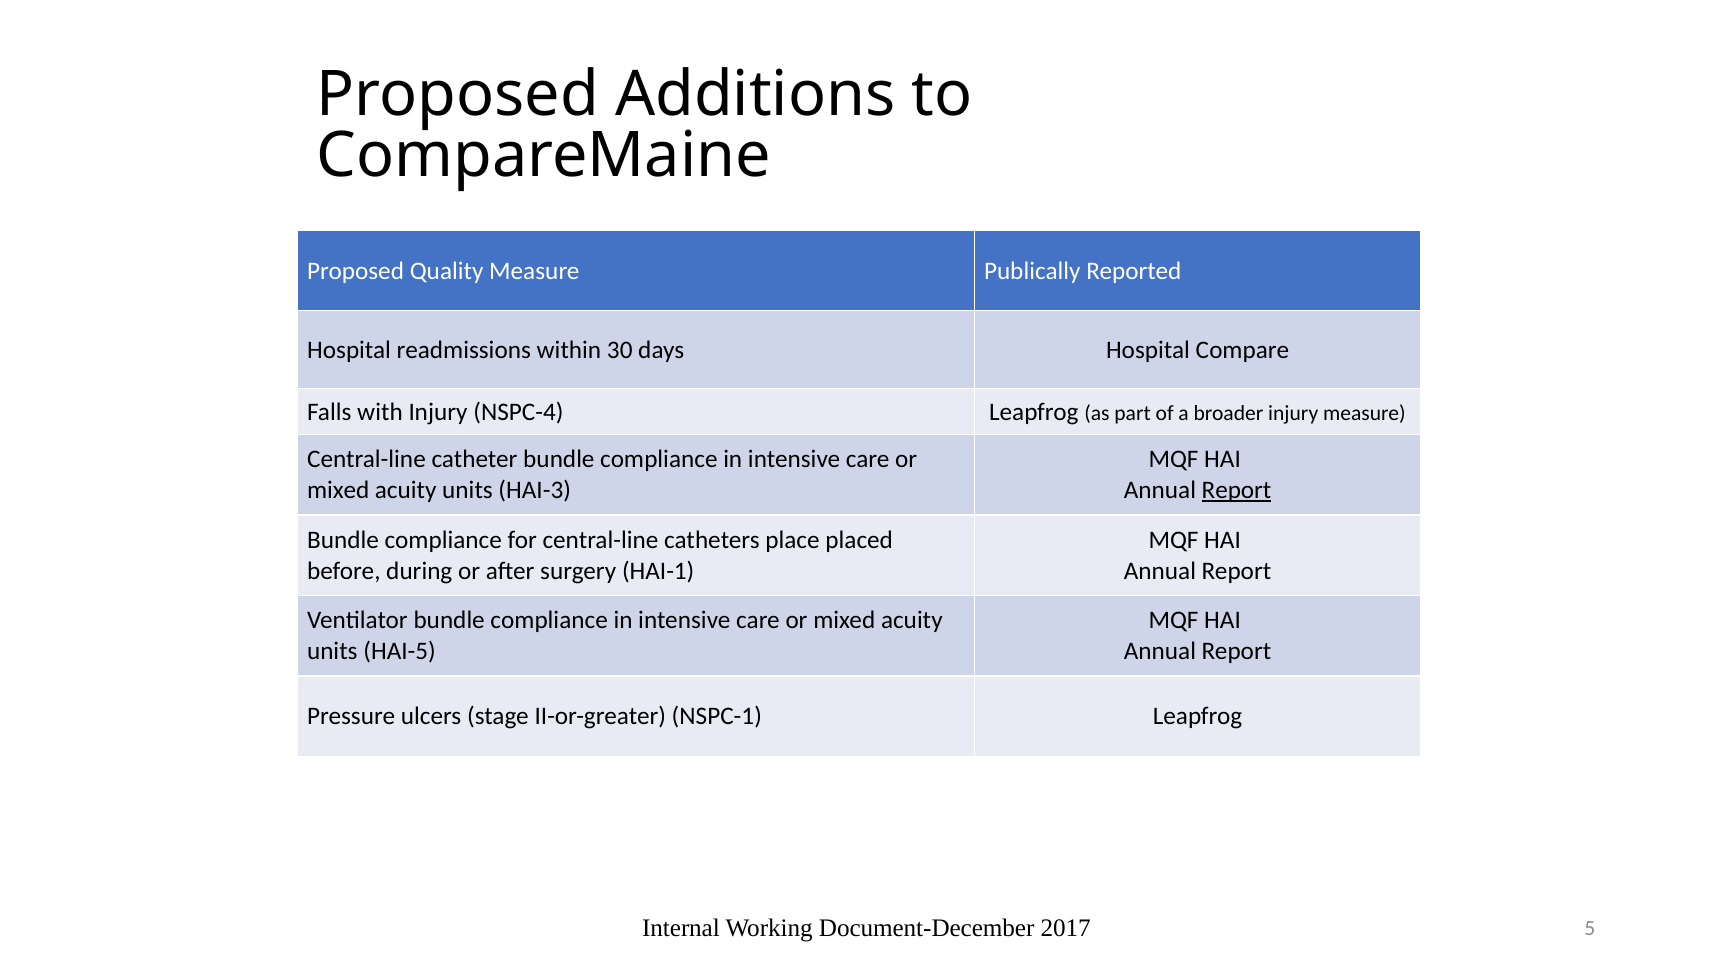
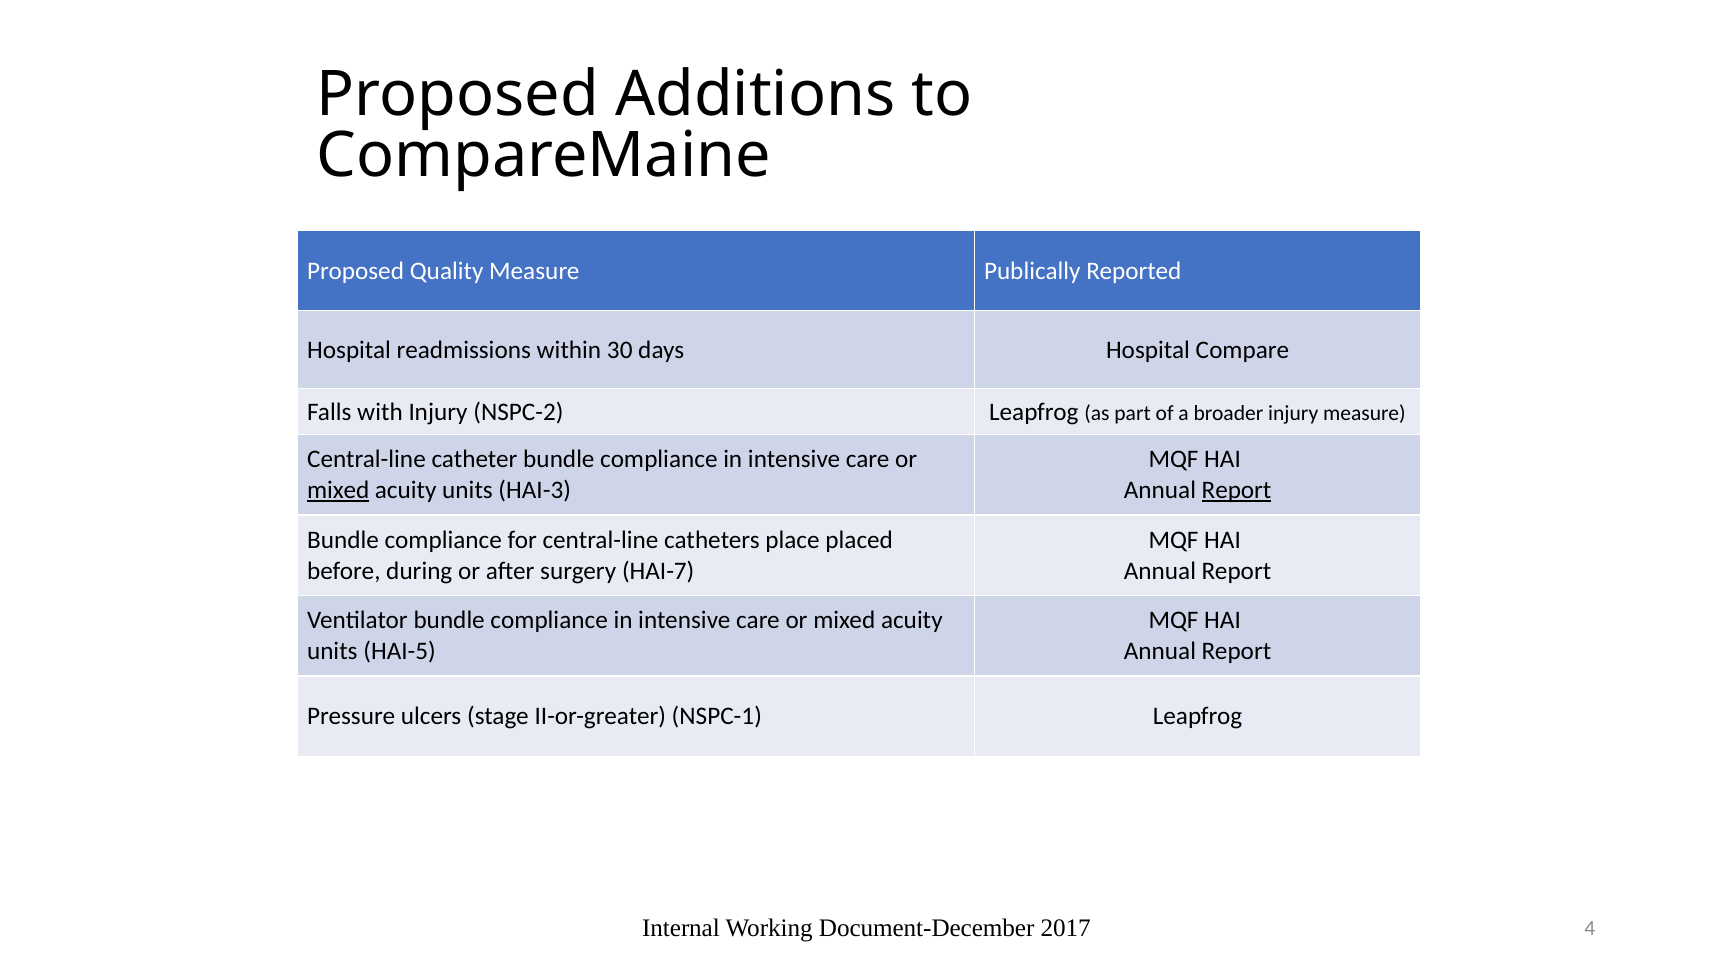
NSPC-4: NSPC-4 -> NSPC-2
mixed at (338, 490) underline: none -> present
HAI-1: HAI-1 -> HAI-7
5: 5 -> 4
